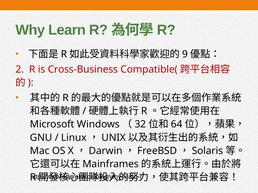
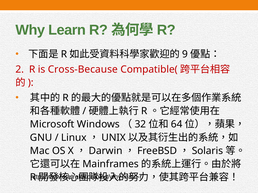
Cross-Business: Cross-Business -> Cross-Because
